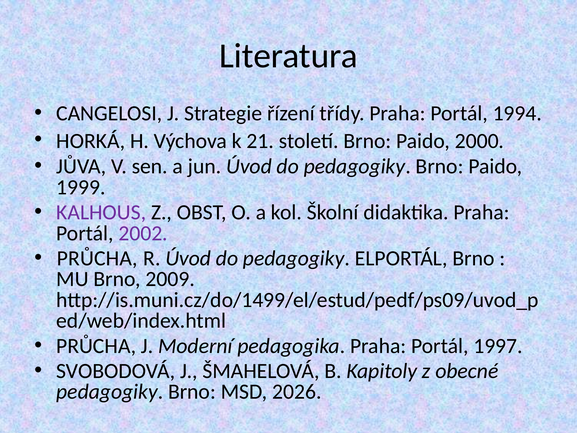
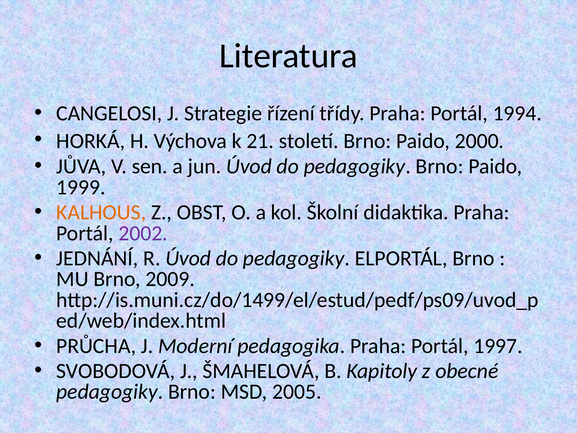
KALHOUS colour: purple -> orange
PRŮCHA at (97, 258): PRŮCHA -> JEDNÁNÍ
2026: 2026 -> 2005
